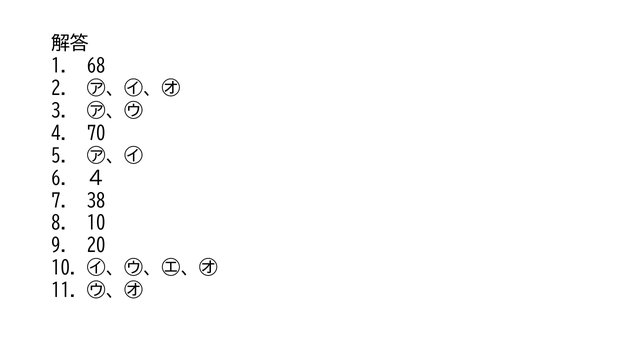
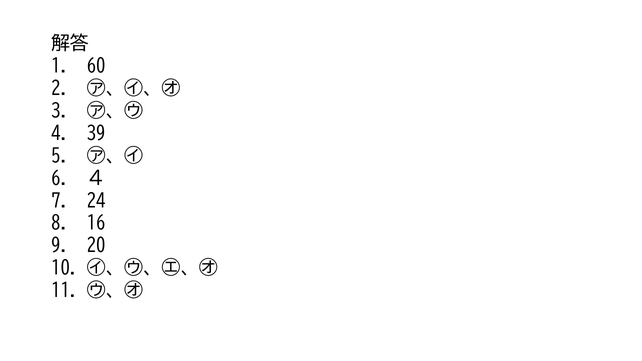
68: 68 -> 60
70: 70 -> 39
38: 38 -> 24
10 at (96, 223): 10 -> 16
